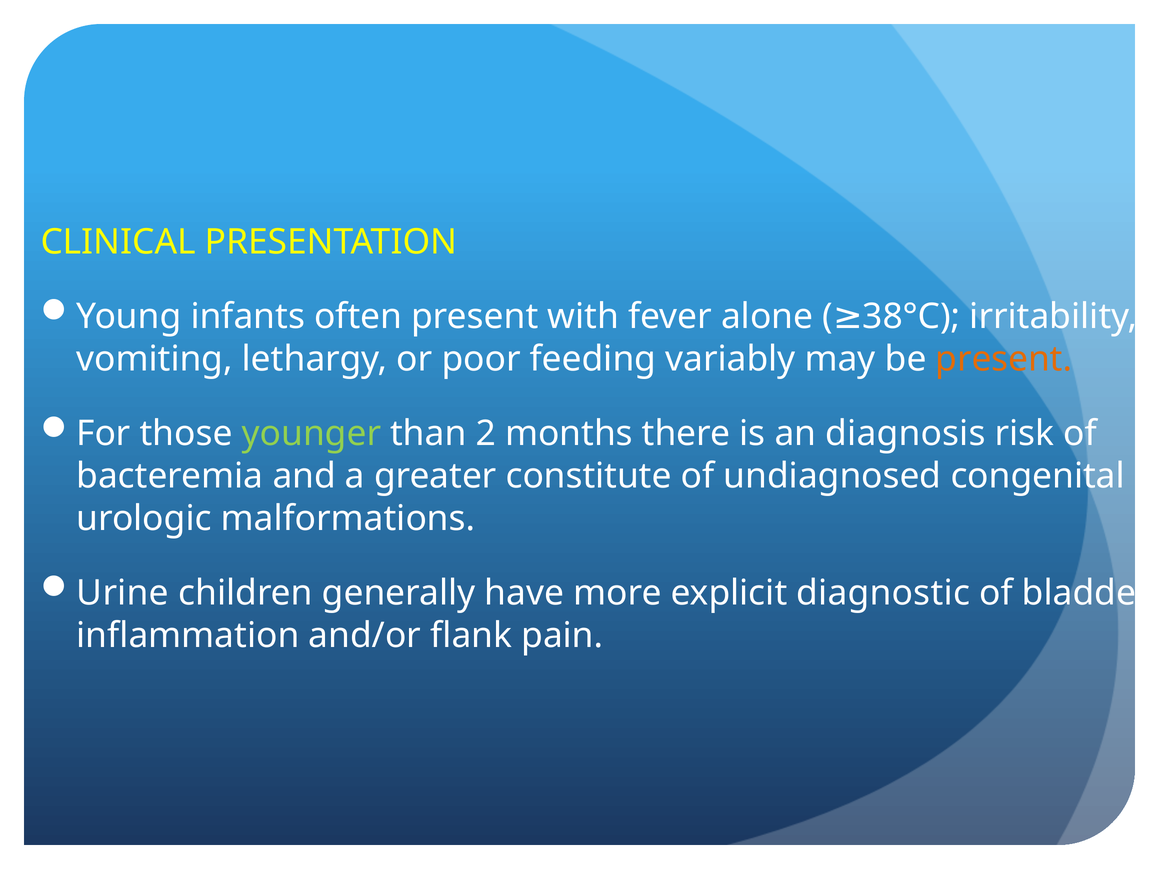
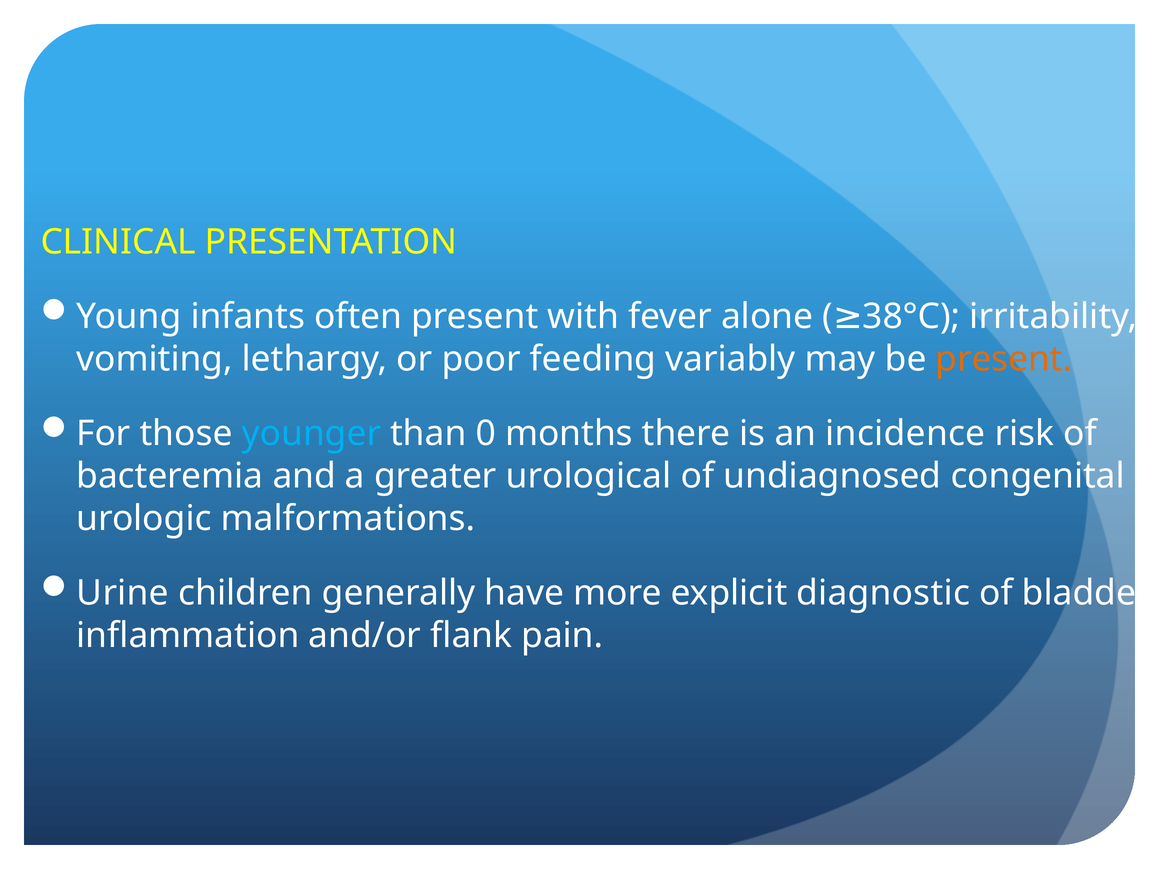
younger colour: light green -> light blue
2: 2 -> 0
diagnosis: diagnosis -> incidence
constitute: constitute -> urological
